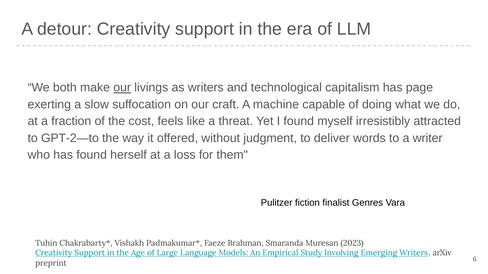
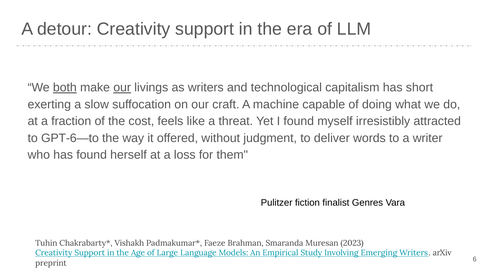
both underline: none -> present
page: page -> short
GPT-2—to: GPT-2—to -> GPT-6—to
